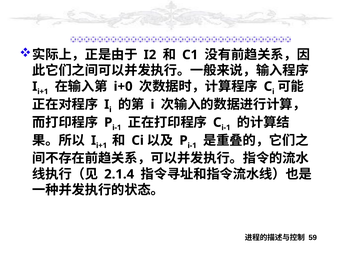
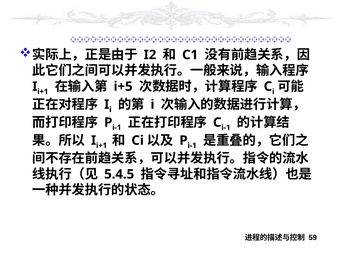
i+0: i+0 -> i+5
2.1.4: 2.1.4 -> 5.4.5
